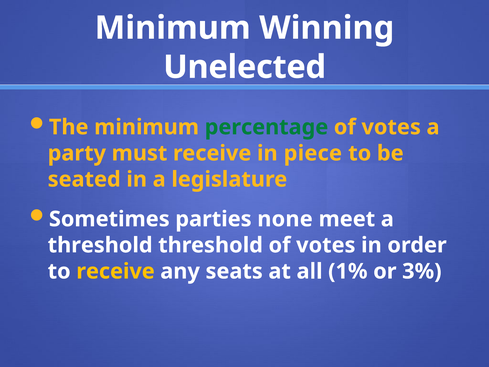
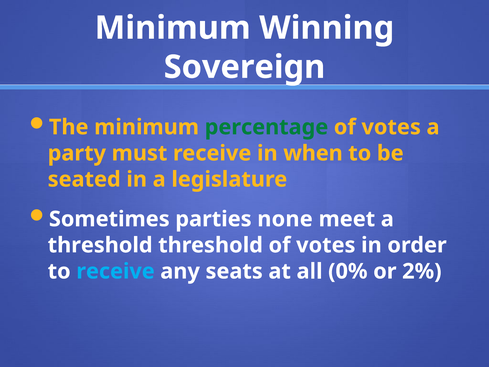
Unelected: Unelected -> Sovereign
piece: piece -> when
receive at (116, 271) colour: yellow -> light blue
1%: 1% -> 0%
3%: 3% -> 2%
